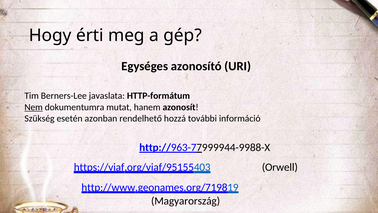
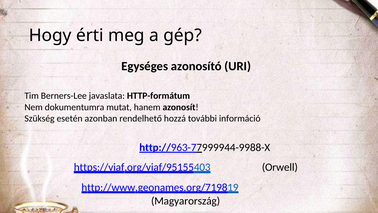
Nem underline: present -> none
